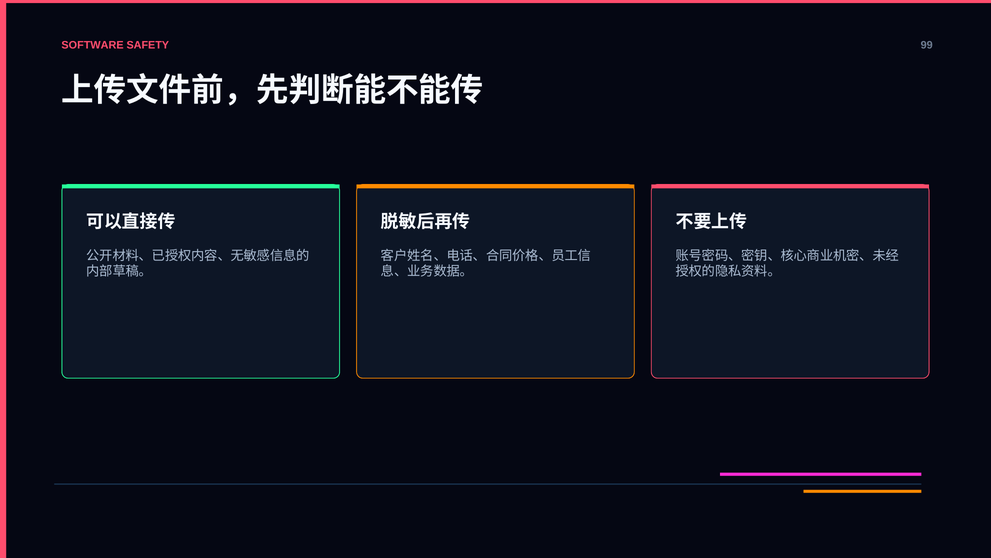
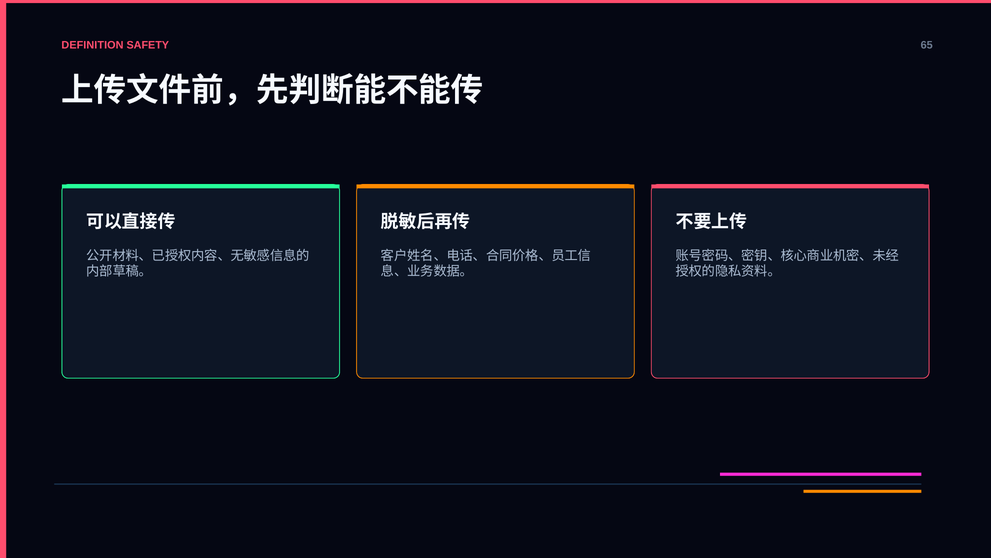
SOFTWARE: SOFTWARE -> DEFINITION
99: 99 -> 65
